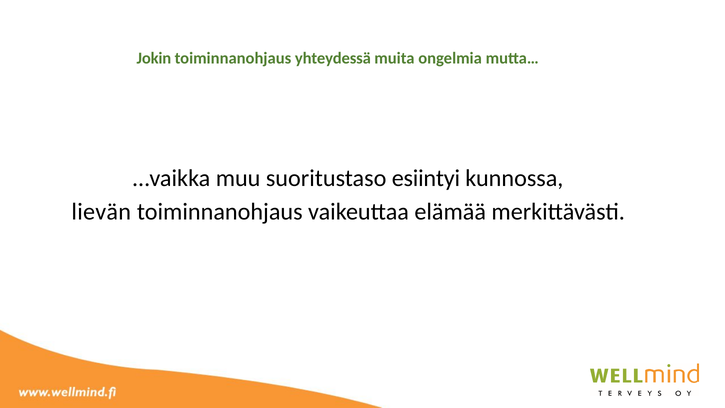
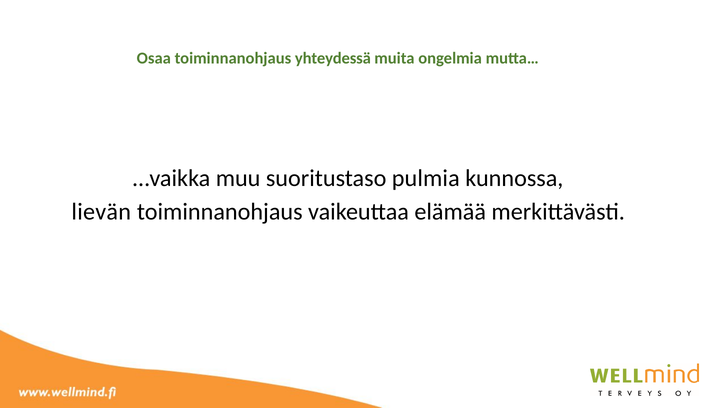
Jokin: Jokin -> Osaa
esiintyi: esiintyi -> pulmia
